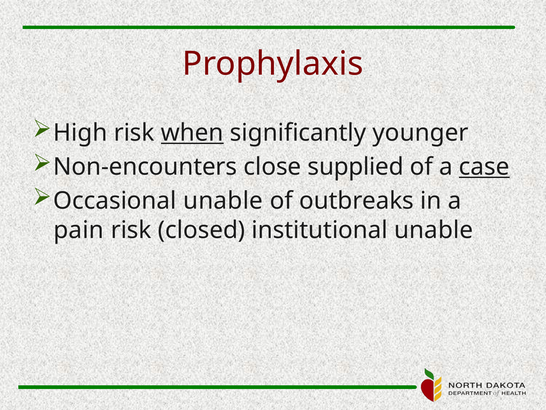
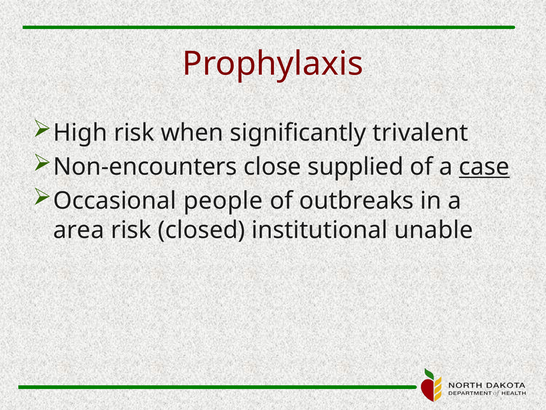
when underline: present -> none
younger: younger -> trivalent
Occasional unable: unable -> people
pain: pain -> area
